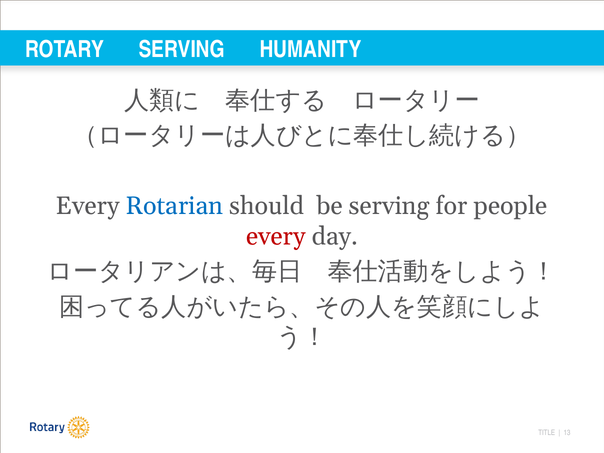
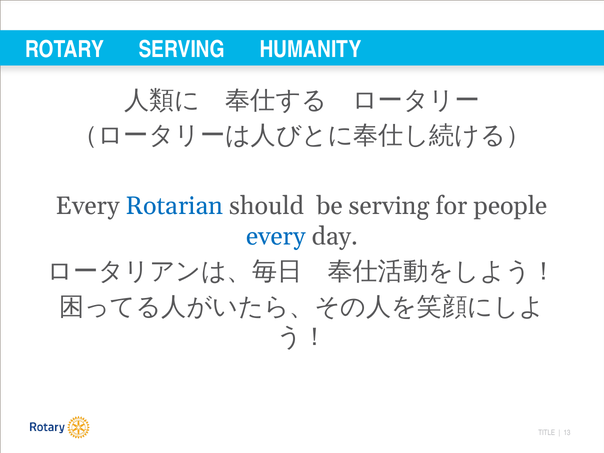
every at (276, 236) colour: red -> blue
